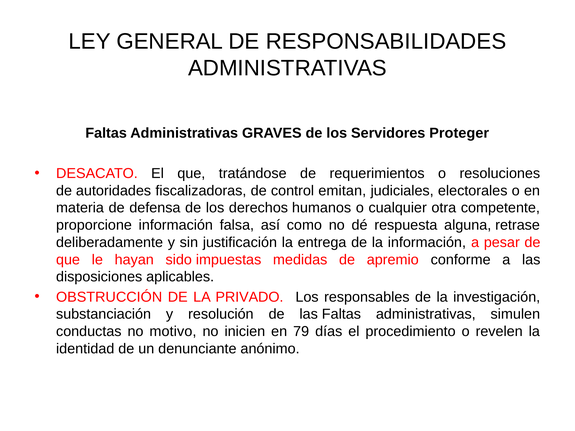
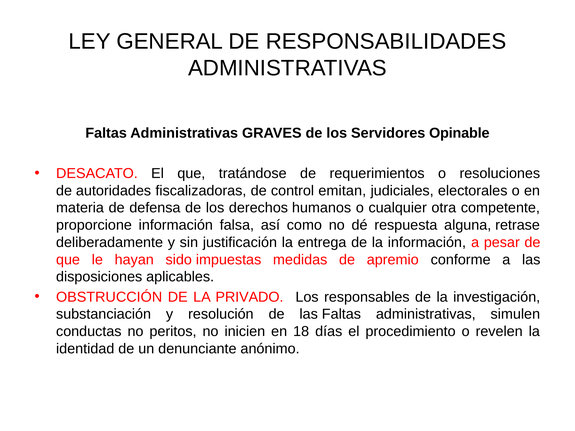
Proteger: Proteger -> Opinable
motivo: motivo -> peritos
79: 79 -> 18
